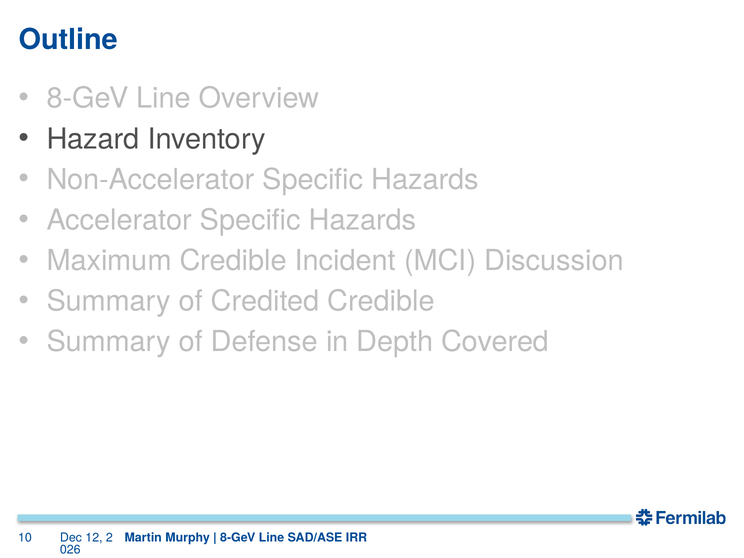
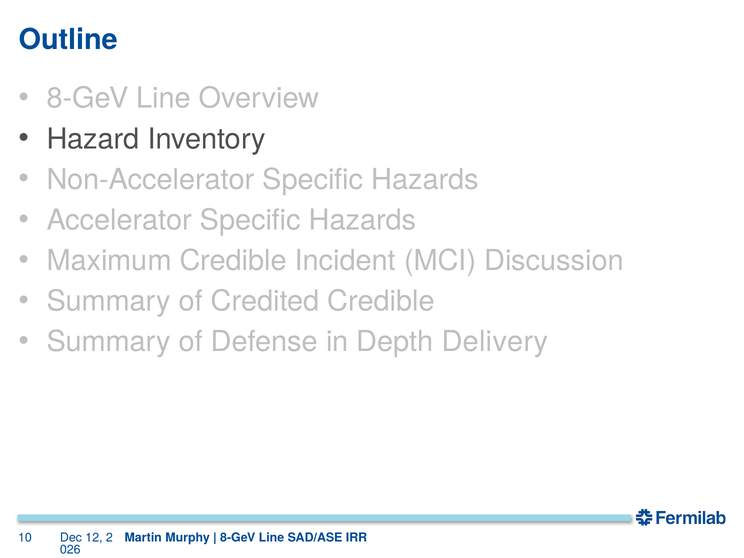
Covered: Covered -> Delivery
